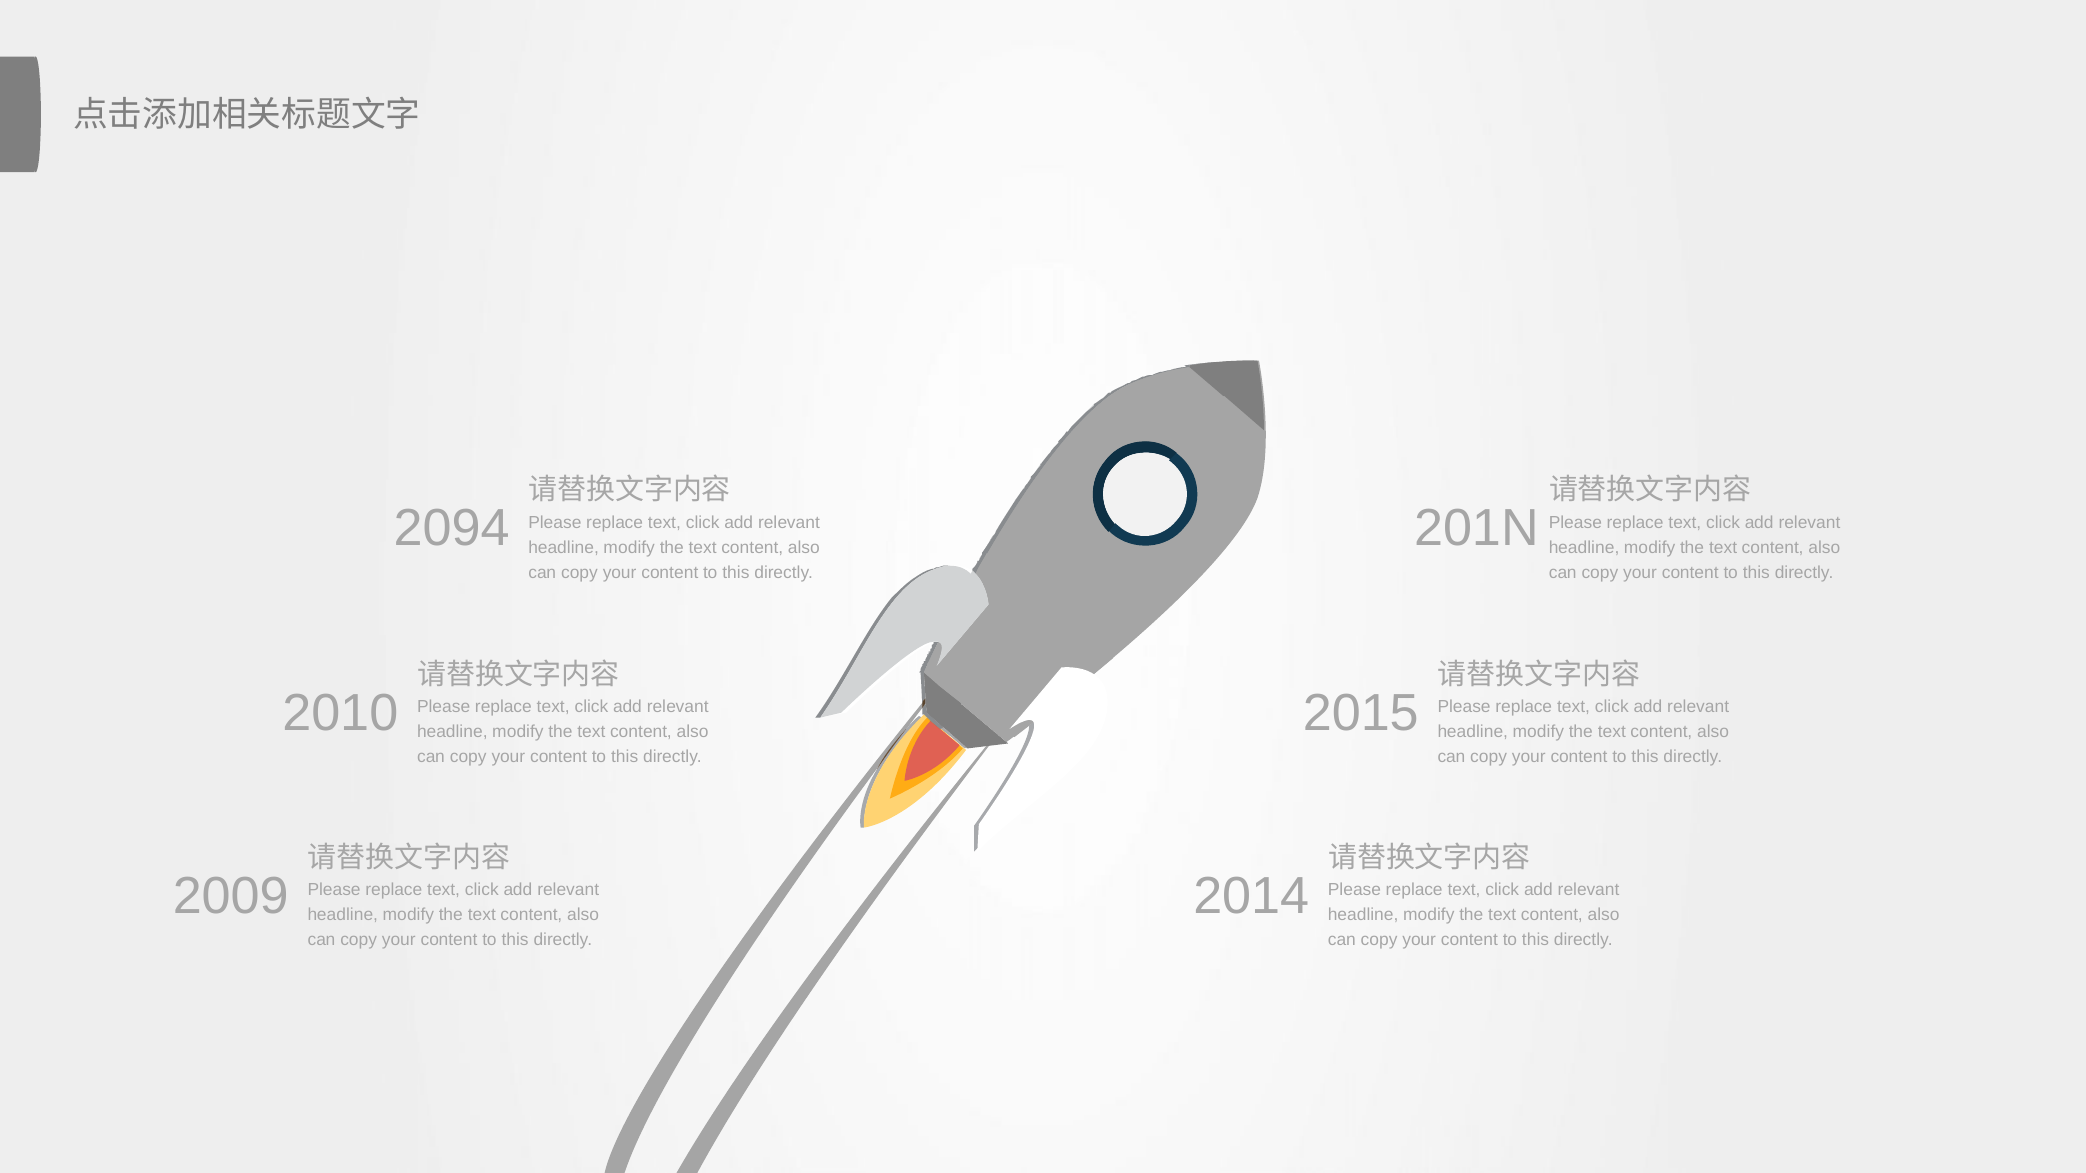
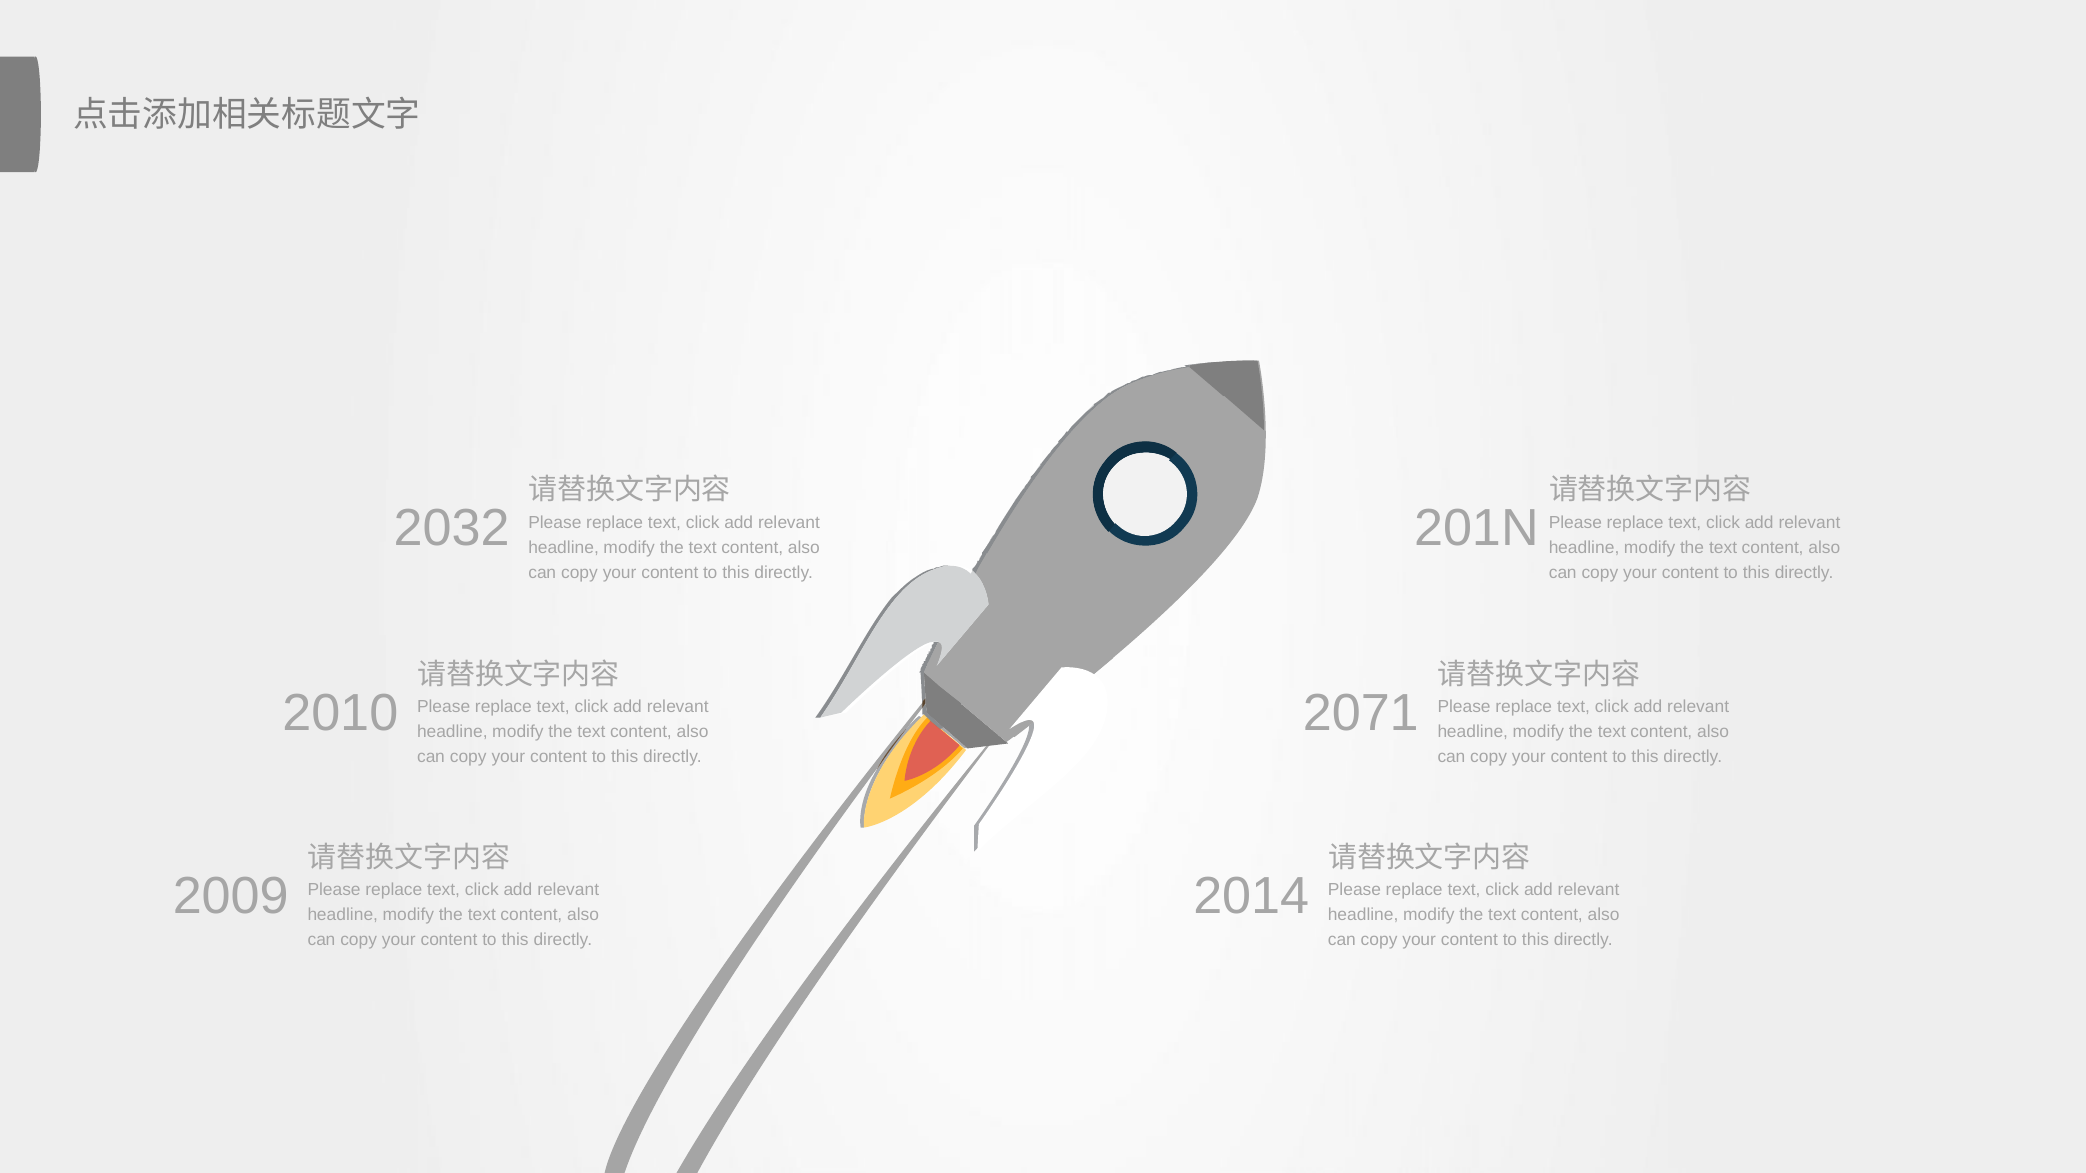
2094: 2094 -> 2032
2015: 2015 -> 2071
